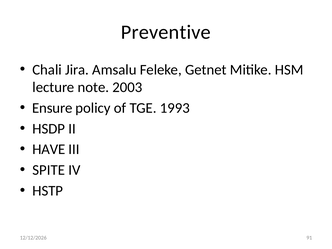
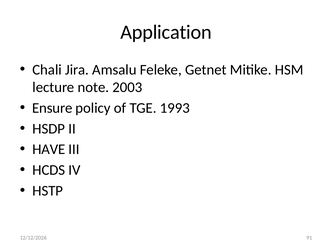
Preventive: Preventive -> Application
SPITE: SPITE -> HCDS
